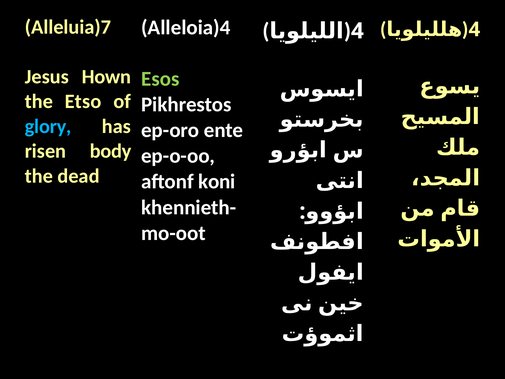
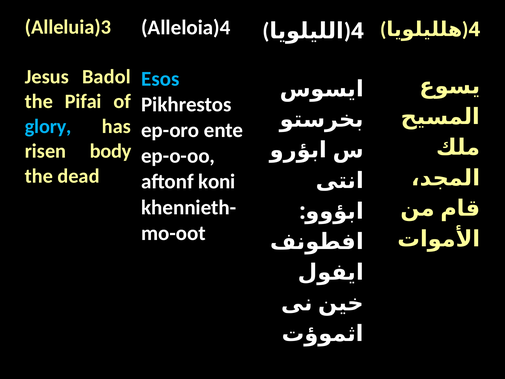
Alleluia)7: Alleluia)7 -> Alleluia)3
Hown: Hown -> Badol
Esos colour: light green -> light blue
Etso: Etso -> Pifai
